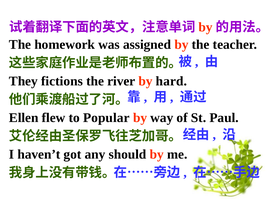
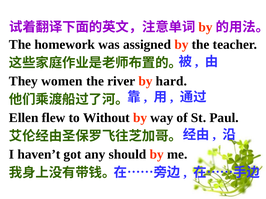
fictions: fictions -> women
Popular: Popular -> Without
